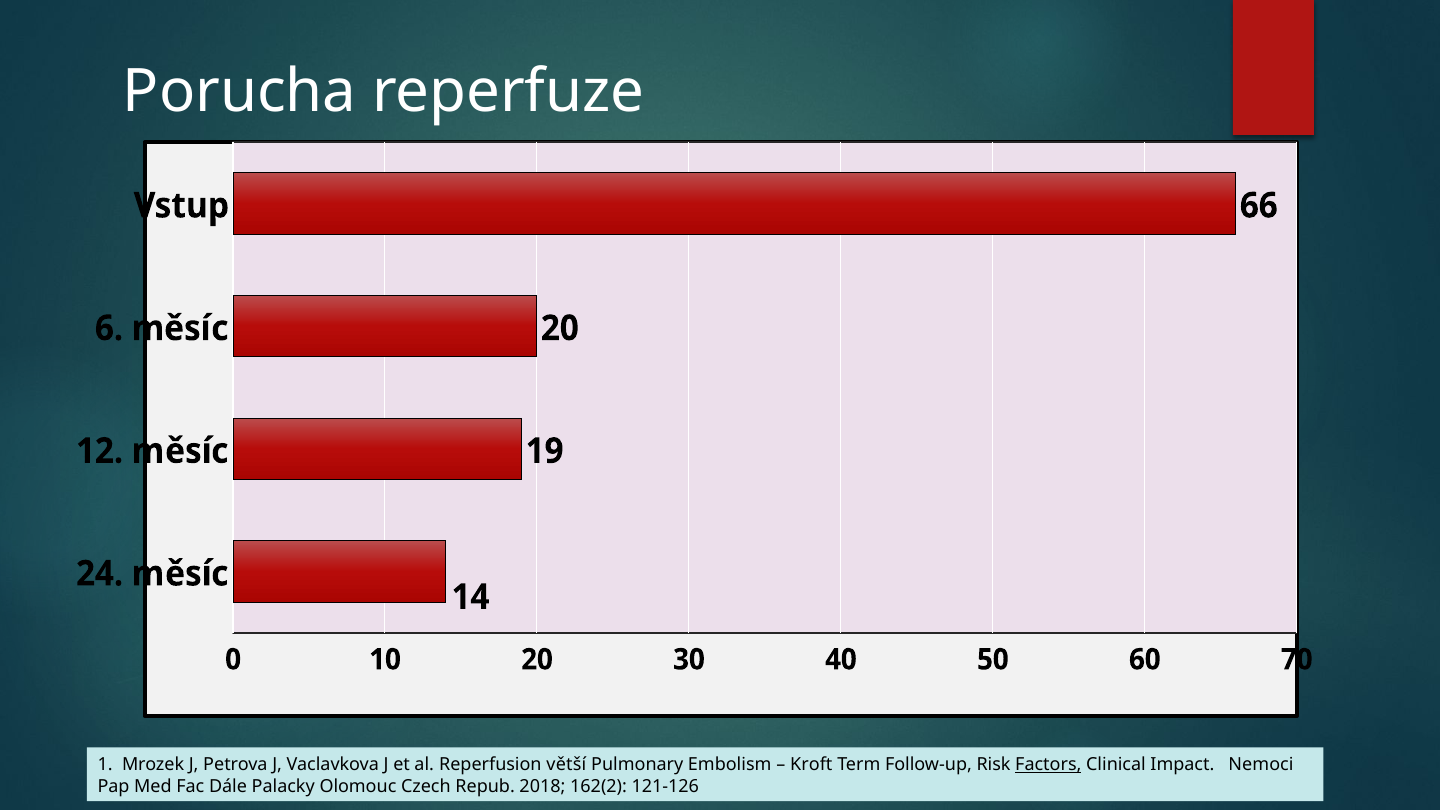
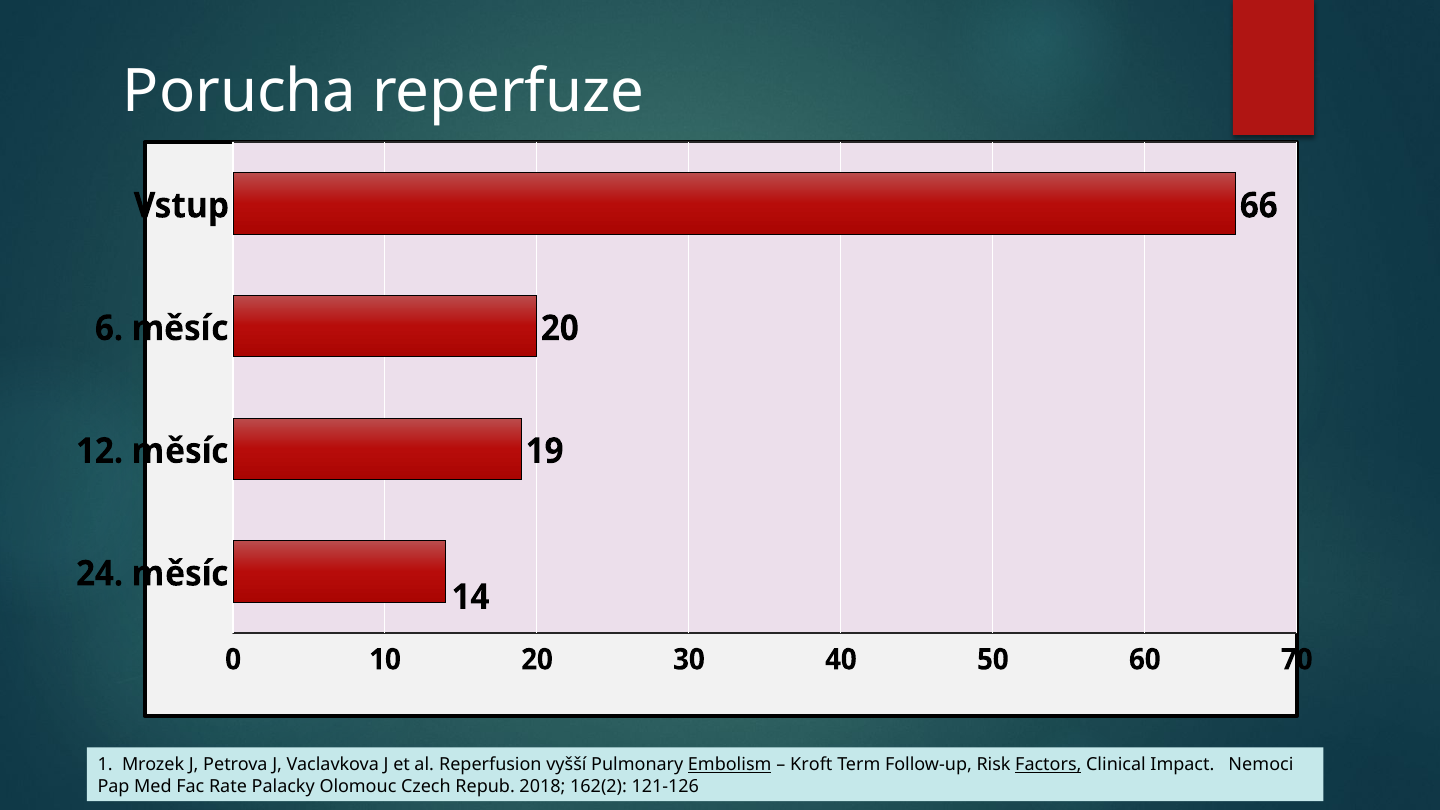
větší: větší -> vyšší
Embolism underline: none -> present
Dále: Dále -> Rate
